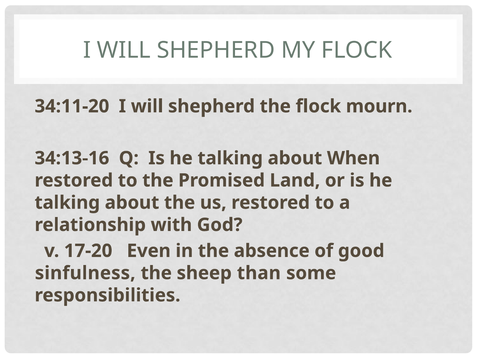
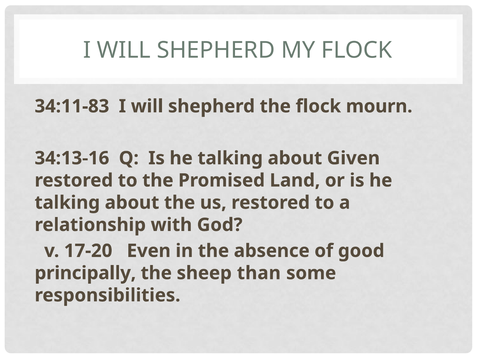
34:11-20: 34:11-20 -> 34:11-83
When: When -> Given
sinfulness: sinfulness -> principally
